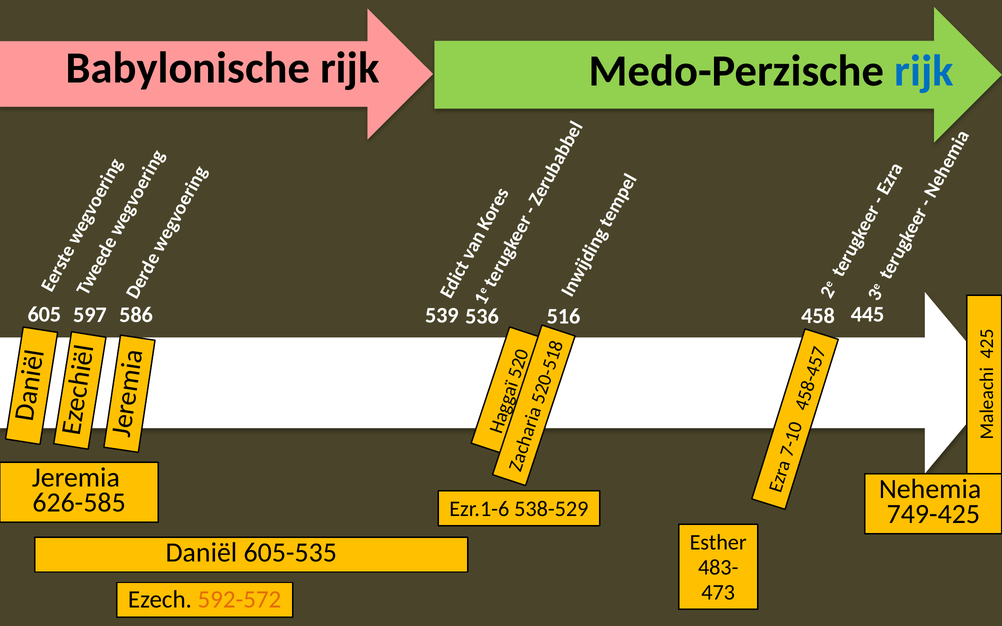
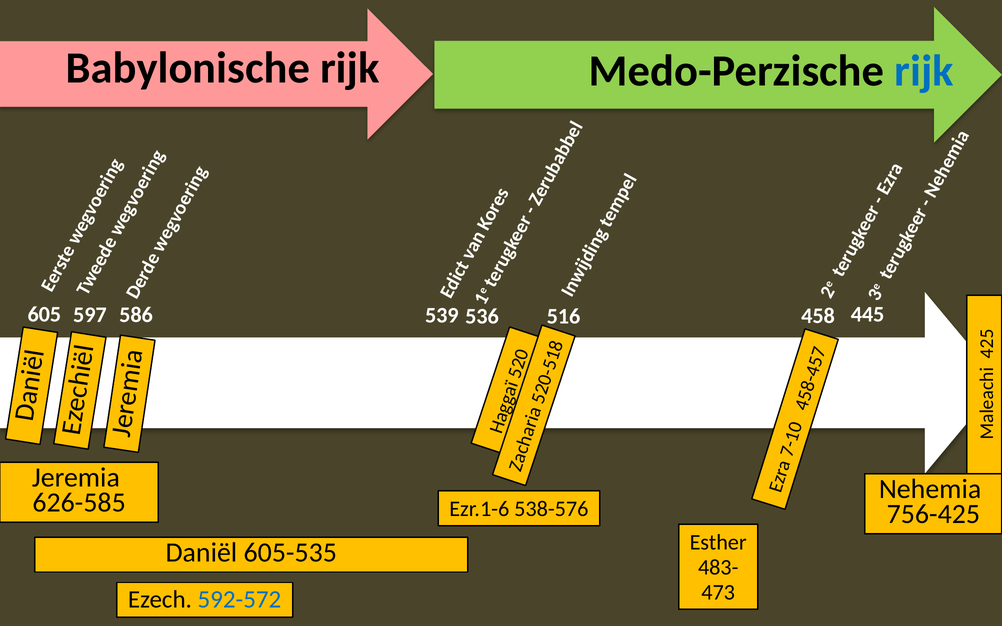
538-529: 538-529 -> 538-576
749-425: 749-425 -> 756-425
592-572 colour: orange -> blue
